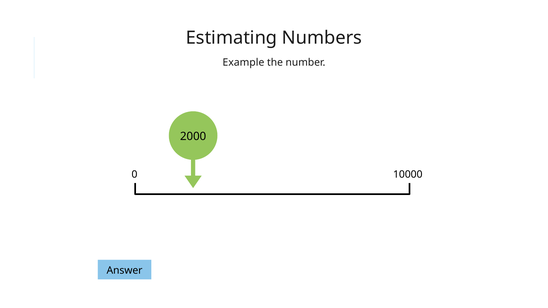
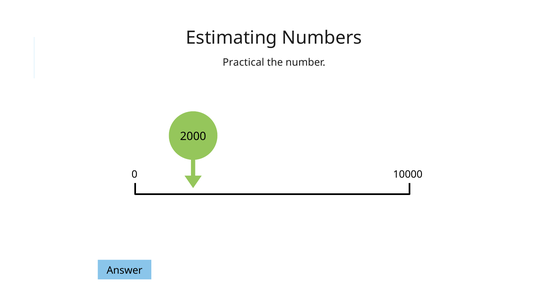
Example: Example -> Practical
